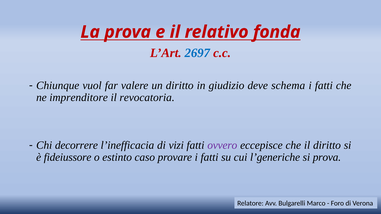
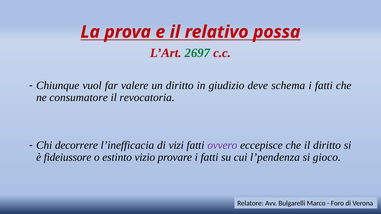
fonda: fonda -> possa
2697 colour: blue -> green
imprenditore: imprenditore -> consumatore
caso: caso -> vizio
l’generiche: l’generiche -> l’pendenza
si prova: prova -> gioco
